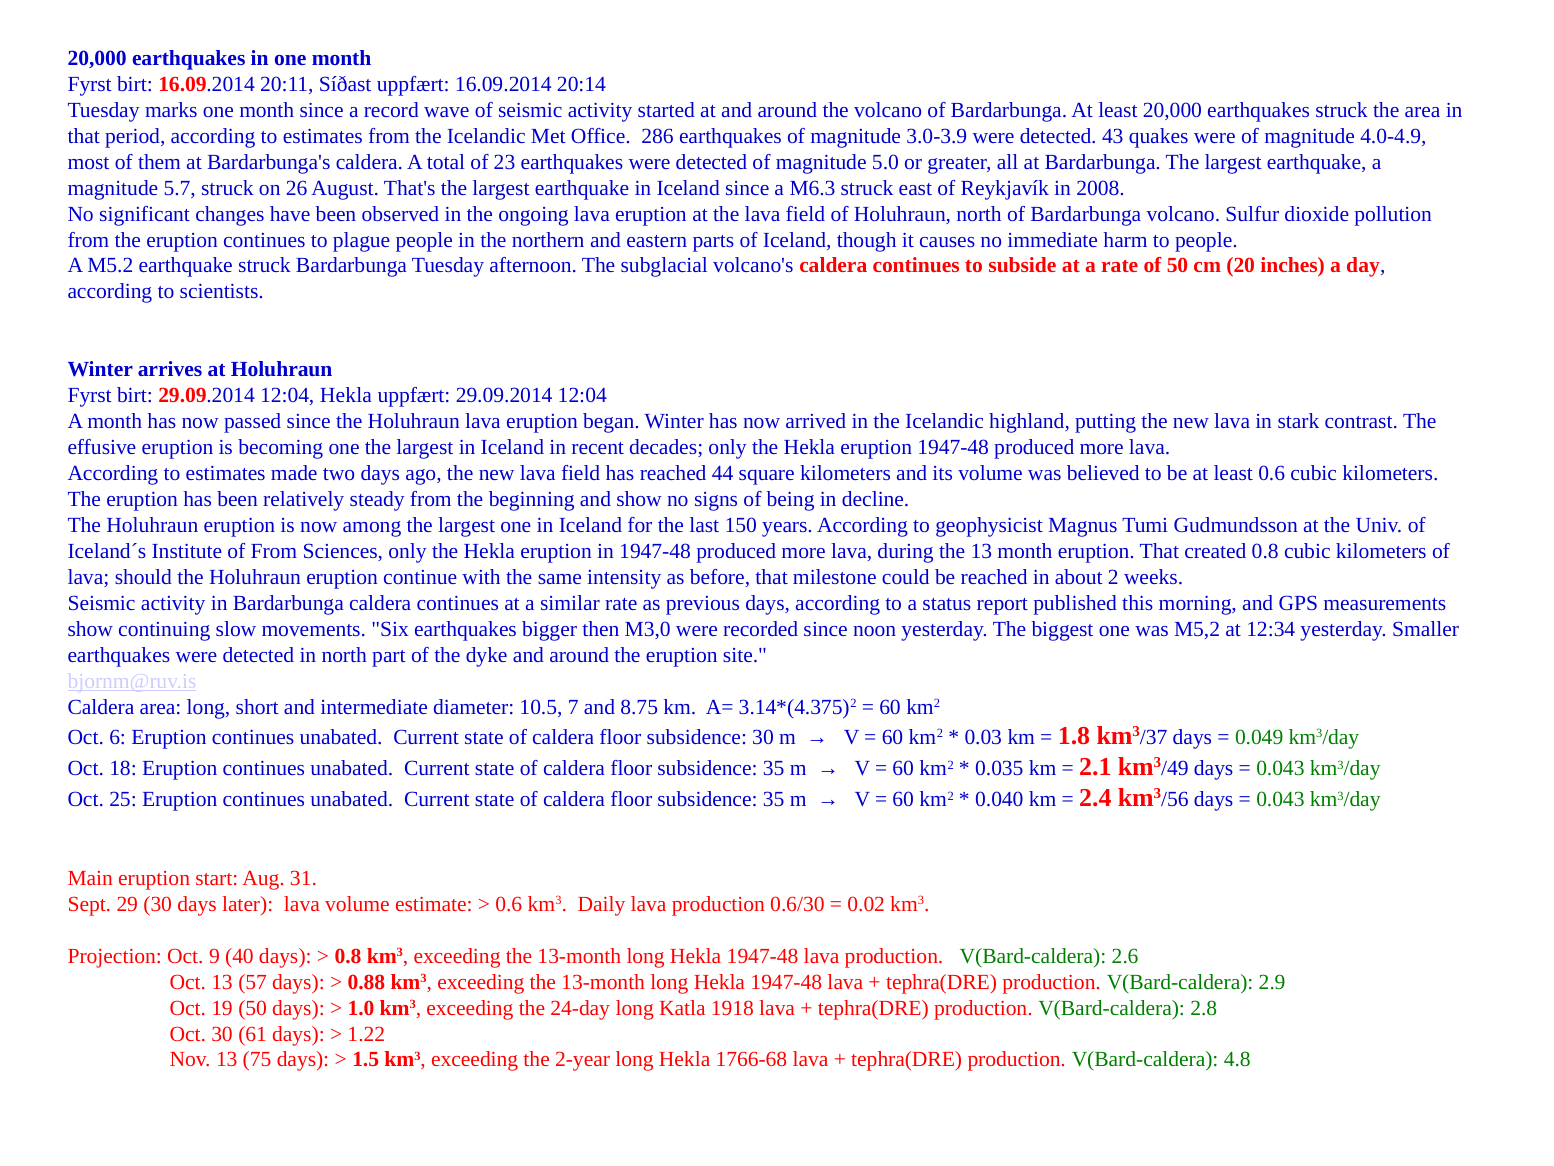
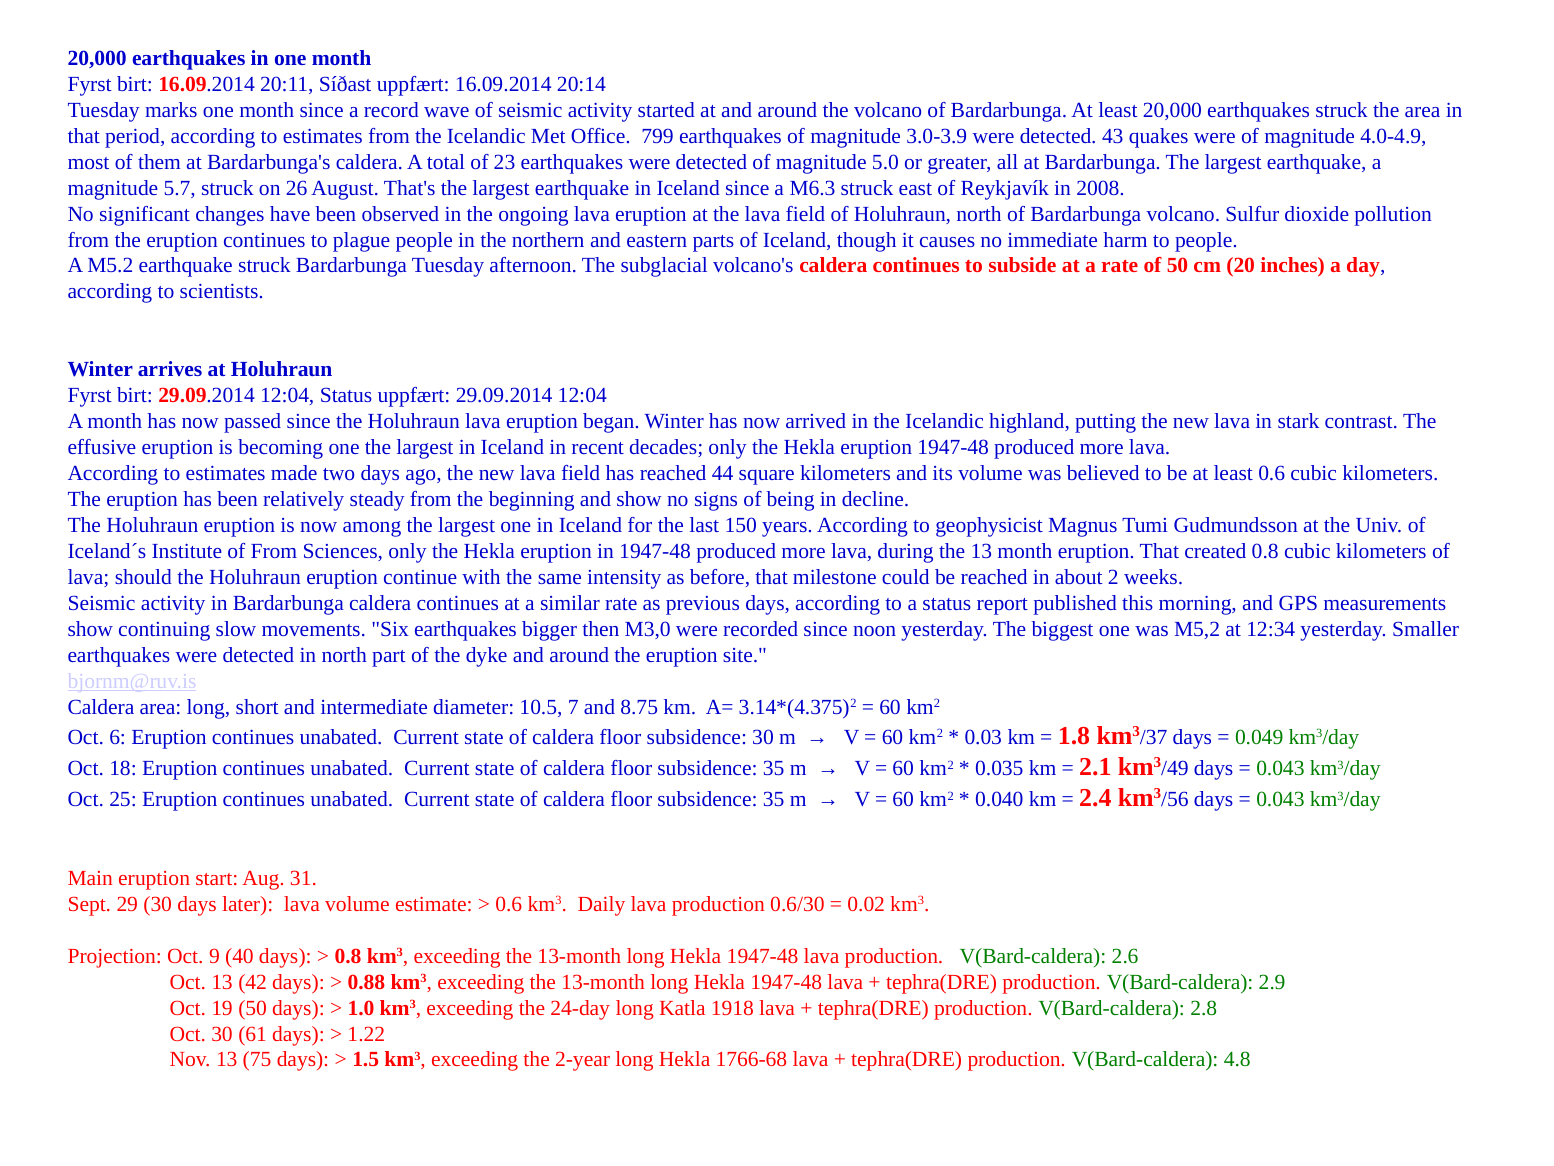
286: 286 -> 799
12:04 Hekla: Hekla -> Status
57: 57 -> 42
